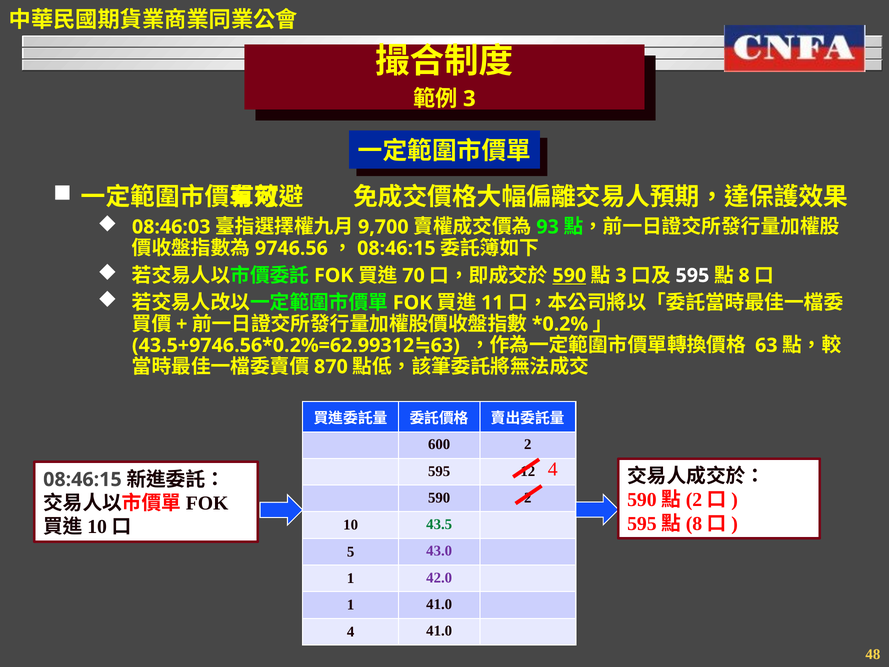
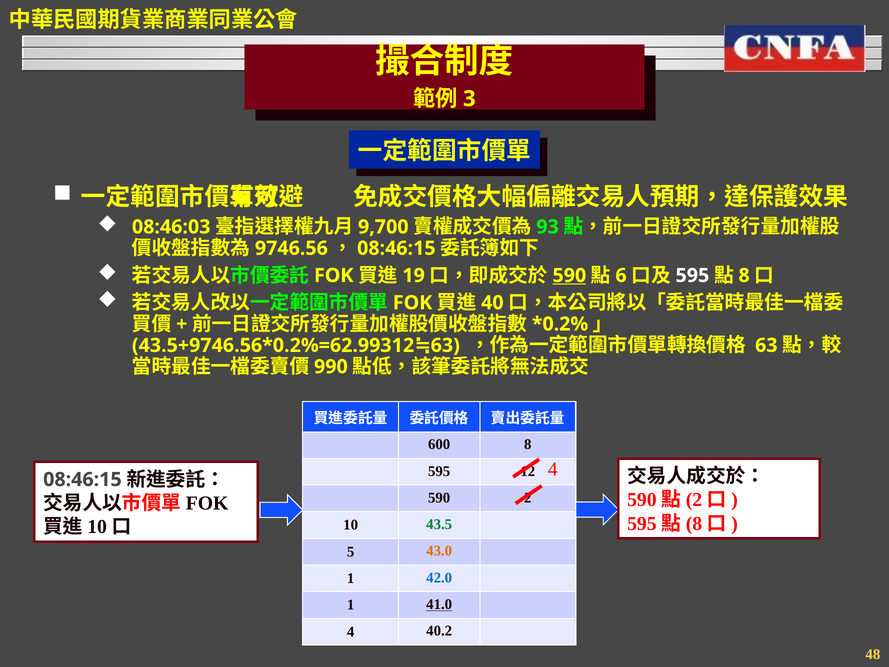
70: 70 -> 19
3 at (621, 275): 3 -> 6
11: 11 -> 40
870: 870 -> 990
600 2: 2 -> 8
43.0 colour: purple -> orange
42.0 colour: purple -> blue
41.0 at (439, 604) underline: none -> present
4 41.0: 41.0 -> 40.2
